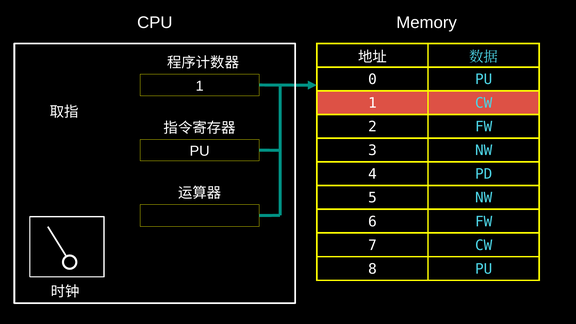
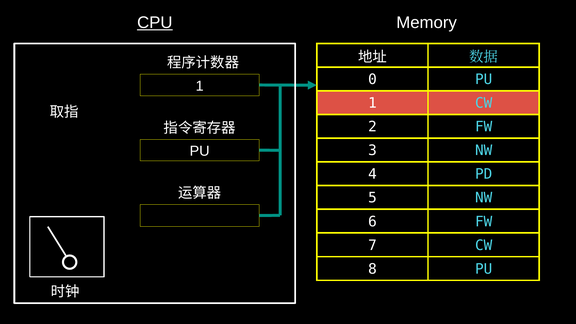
CPU underline: none -> present
